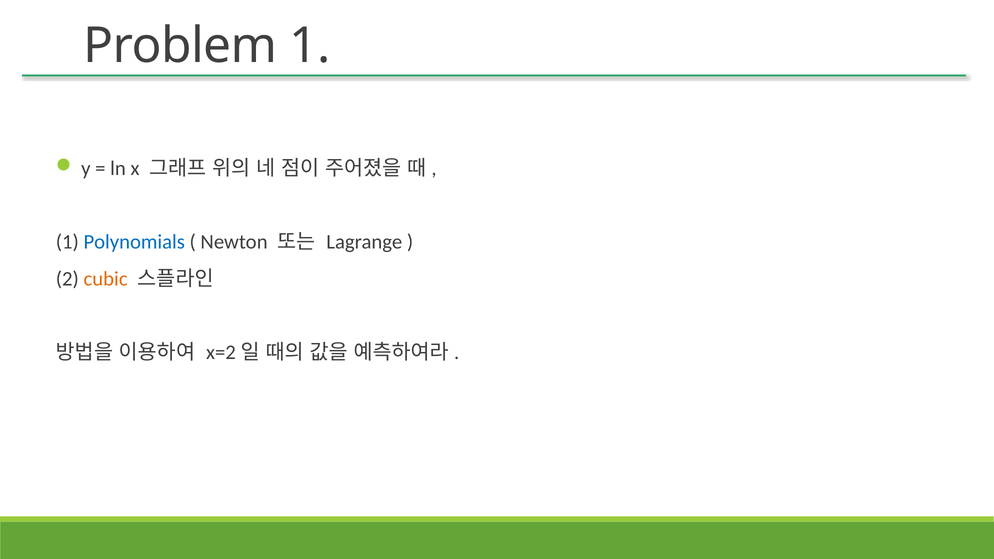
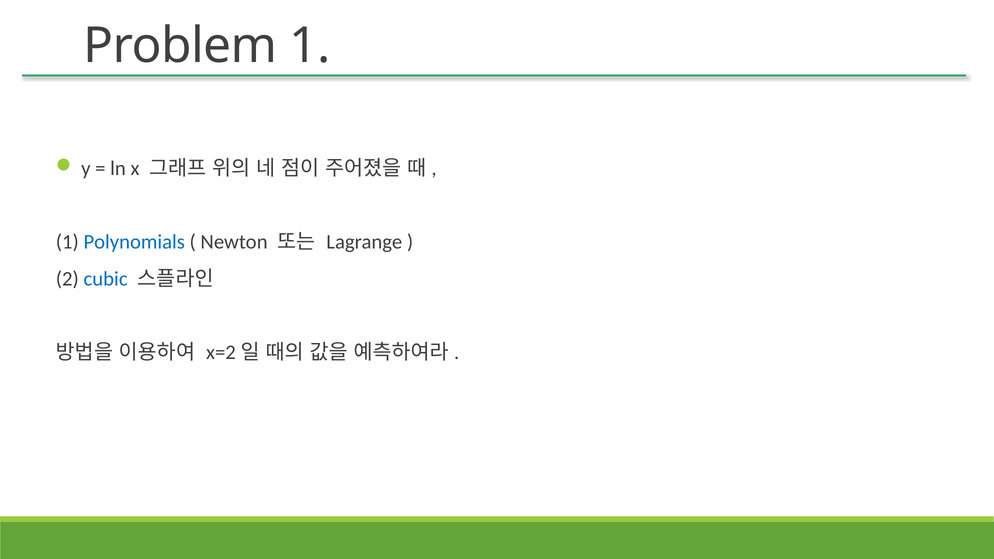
cubic colour: orange -> blue
